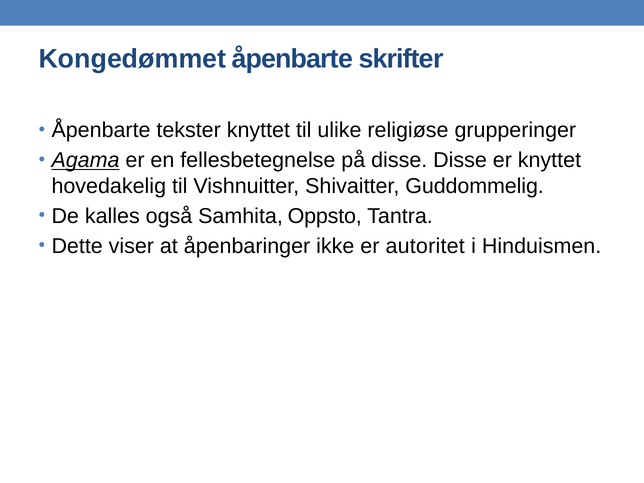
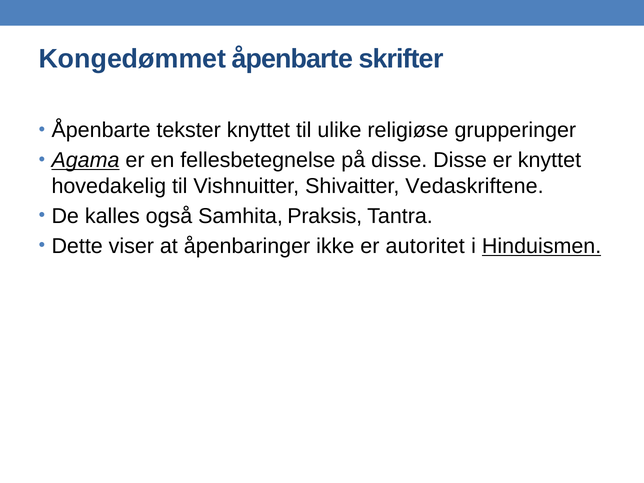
Guddommelig: Guddommelig -> Vedaskriftene
Oppsto: Oppsto -> Praksis
Hinduismen underline: none -> present
